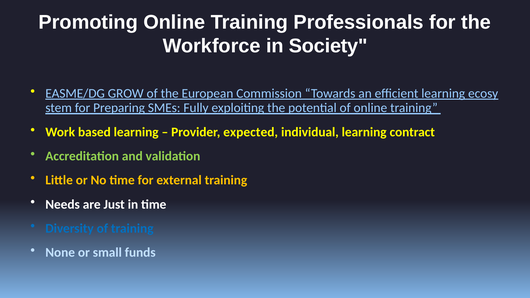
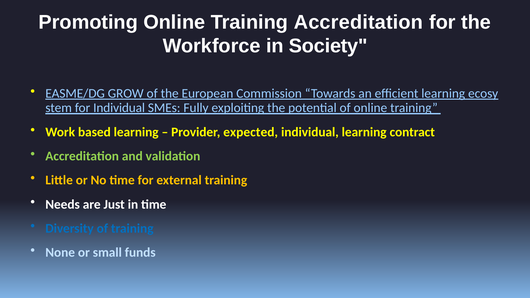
Training Professionals: Professionals -> Accreditation
for Preparing: Preparing -> Individual
